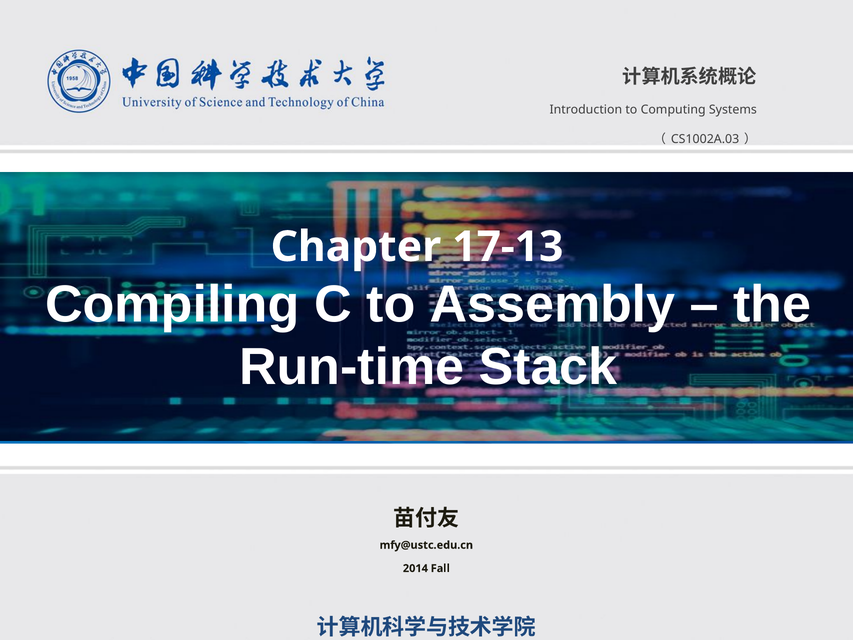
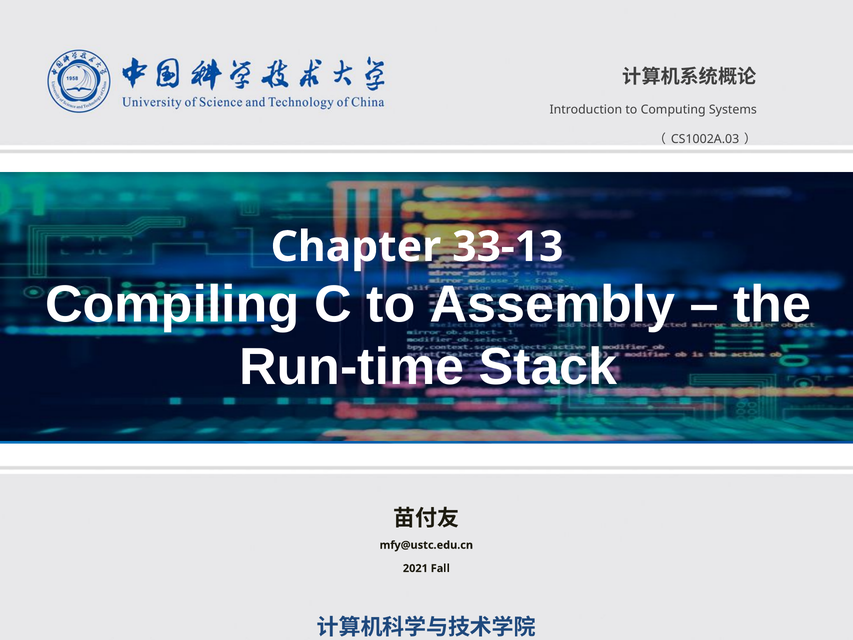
17-13: 17-13 -> 33-13
2014: 2014 -> 2021
